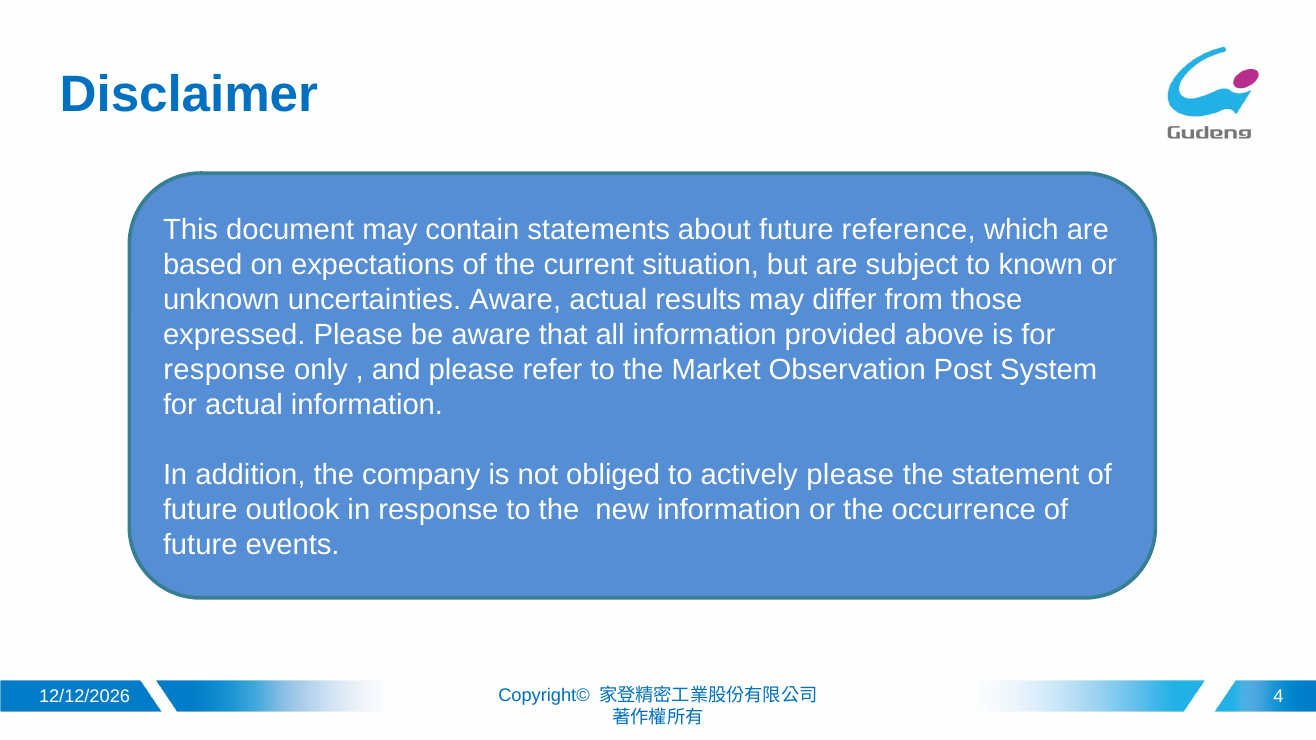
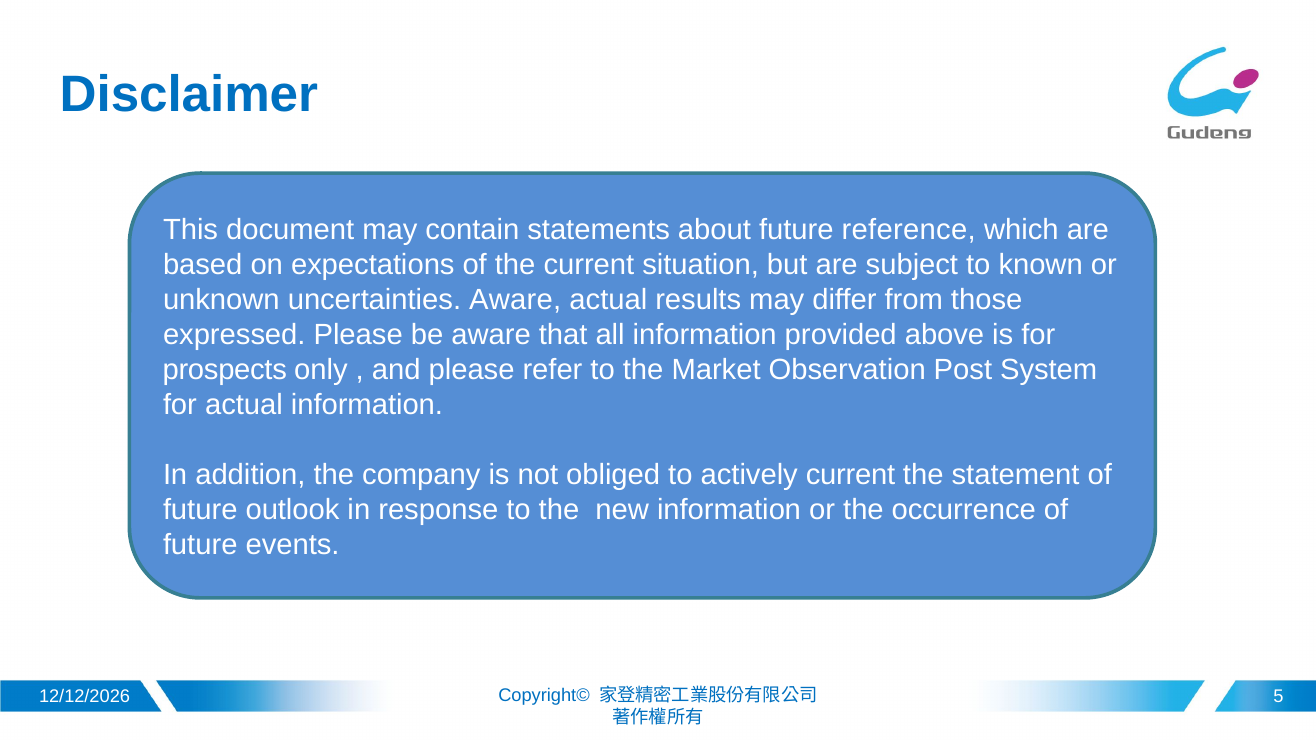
response at (224, 370): response -> prospects
actively please: please -> current
4: 4 -> 5
